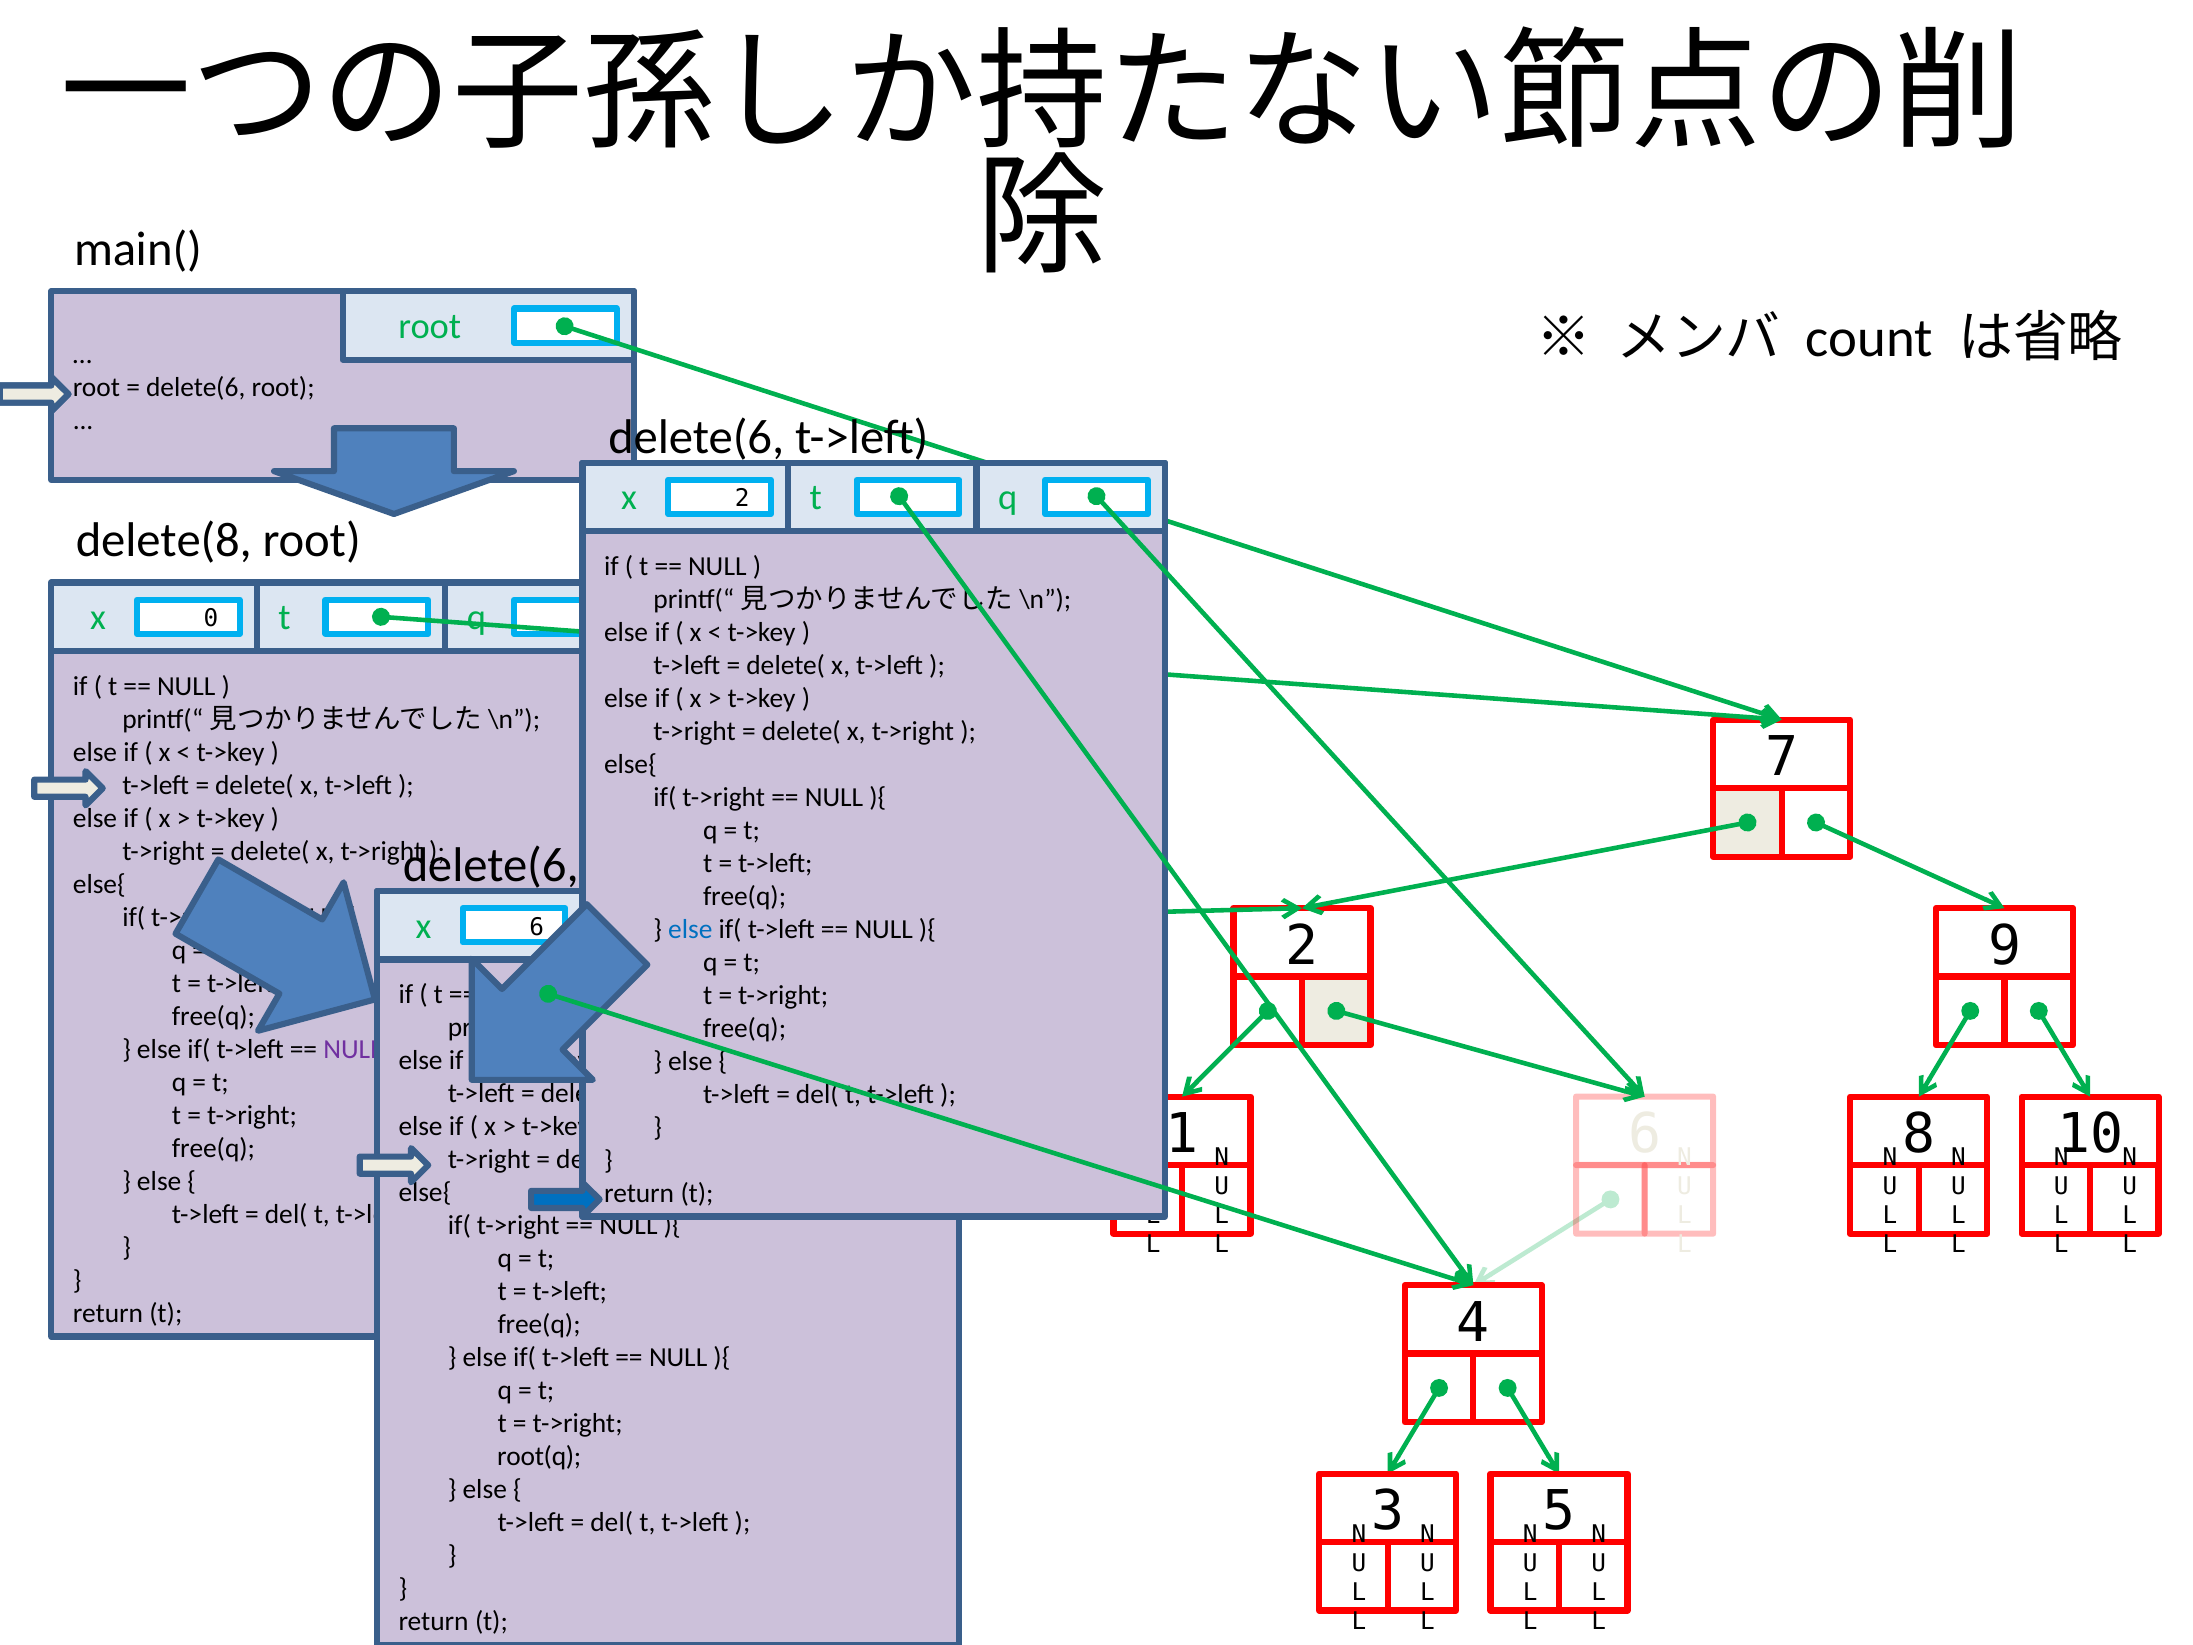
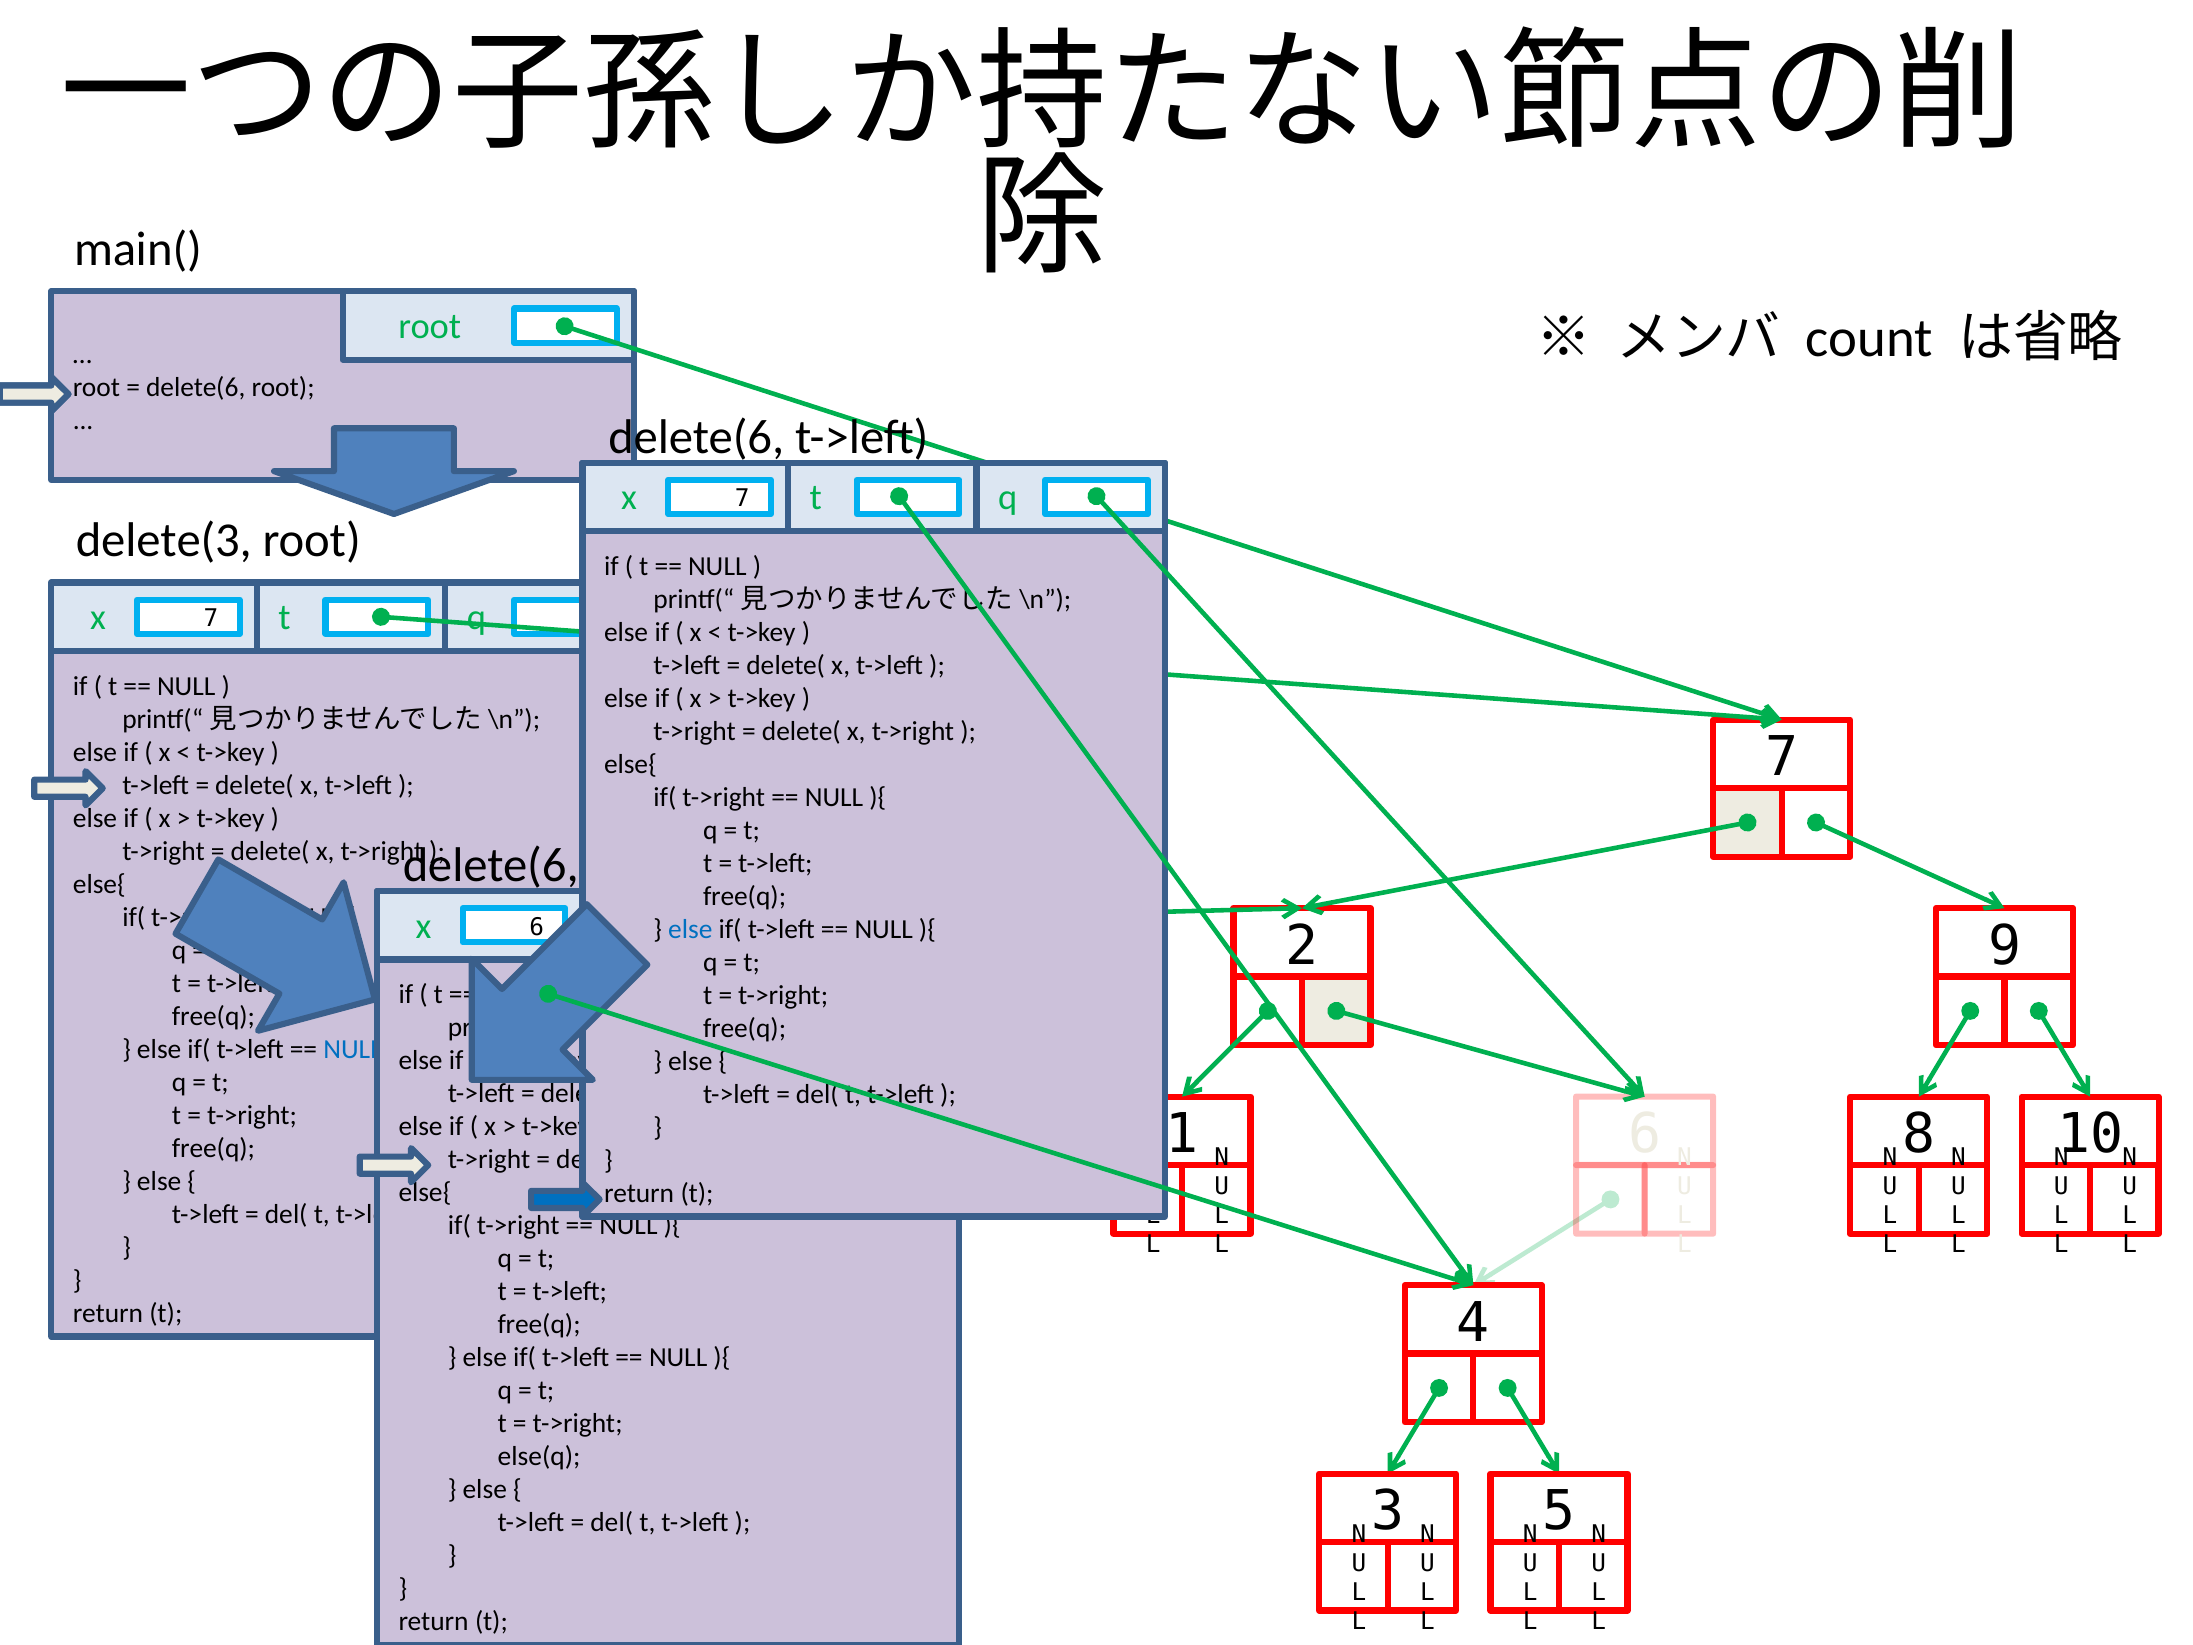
2 at (742, 499): 2 -> 7
delete(8: delete(8 -> delete(3
0 at (211, 618): 0 -> 7
NULL at (353, 1049) colour: purple -> blue
root(q: root(q -> else(q
